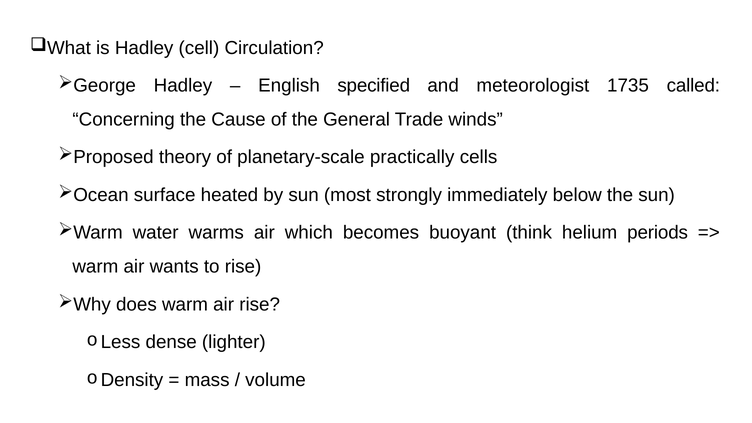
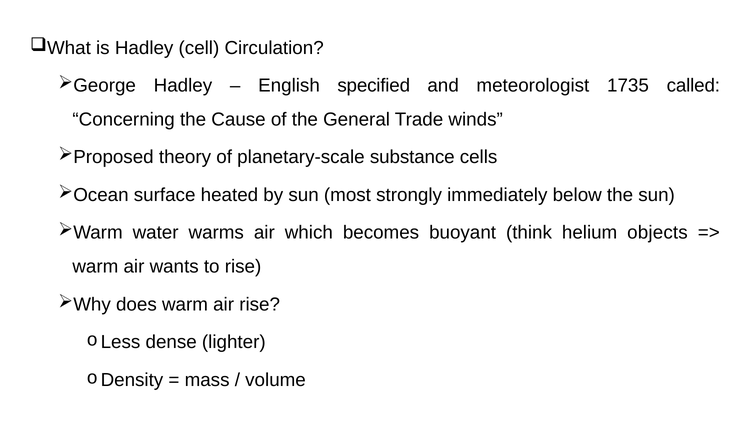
practically: practically -> substance
periods: periods -> objects
